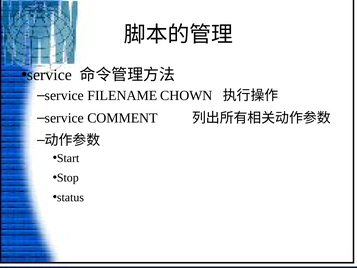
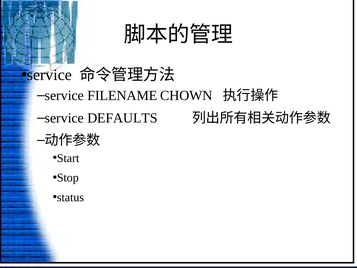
COMMENT: COMMENT -> DEFAULTS
